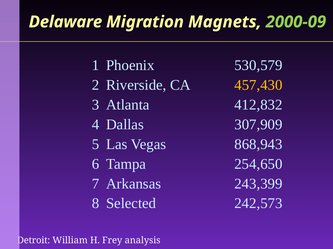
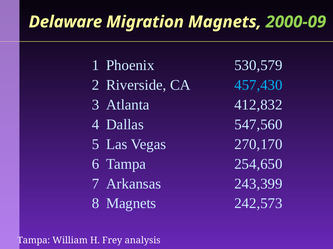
457,430 colour: yellow -> light blue
307,909: 307,909 -> 547,560
868,943: 868,943 -> 270,170
8 Selected: Selected -> Magnets
Detroit at (34, 241): Detroit -> Tampa
